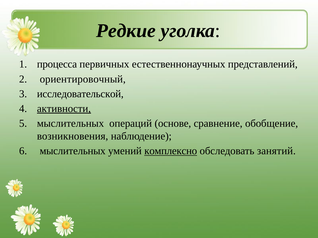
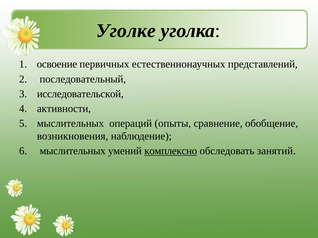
Редкие: Редкие -> Уголке
процесса: процесса -> освоение
ориентировочный: ориентировочный -> последовательный
активности underline: present -> none
основе: основе -> опыты
